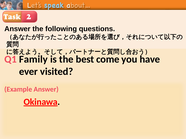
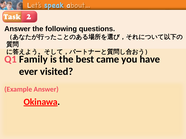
come: come -> came
